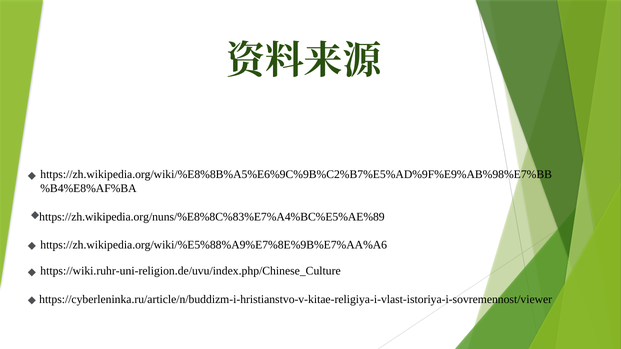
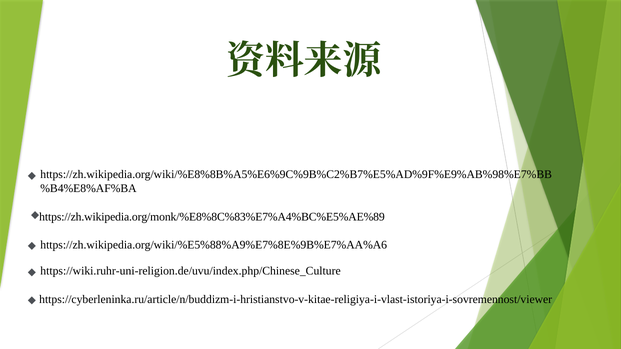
https://zh.wikipedia.org/nuns/%E8%8C%83%E7%A4%BC%E5%AE%89: https://zh.wikipedia.org/nuns/%E8%8C%83%E7%A4%BC%E5%AE%89 -> https://zh.wikipedia.org/monk/%E8%8C%83%E7%A4%BC%E5%AE%89
